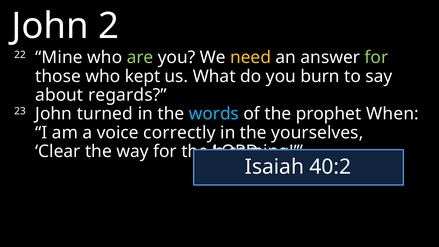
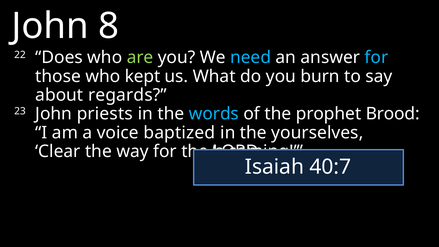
2: 2 -> 8
Mine: Mine -> Does
need colour: yellow -> light blue
for at (376, 58) colour: light green -> light blue
turned: turned -> priests
When: When -> Brood
correctly: correctly -> baptized
40:2: 40:2 -> 40:7
